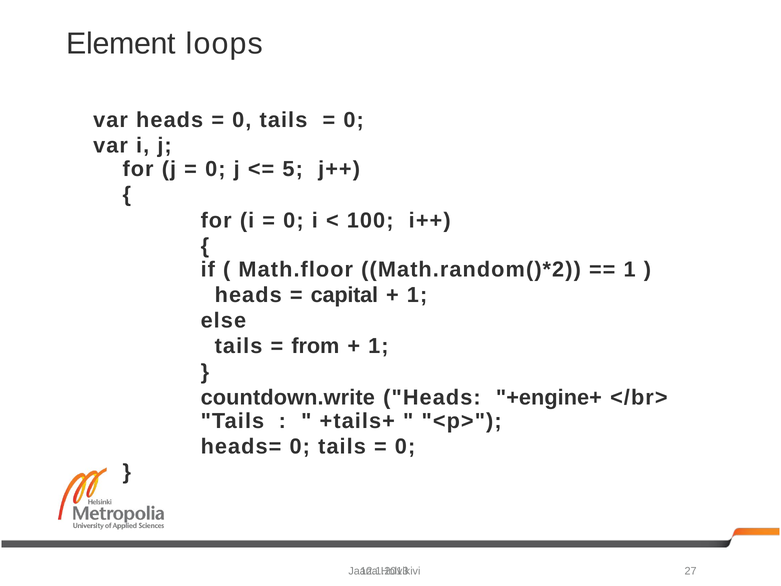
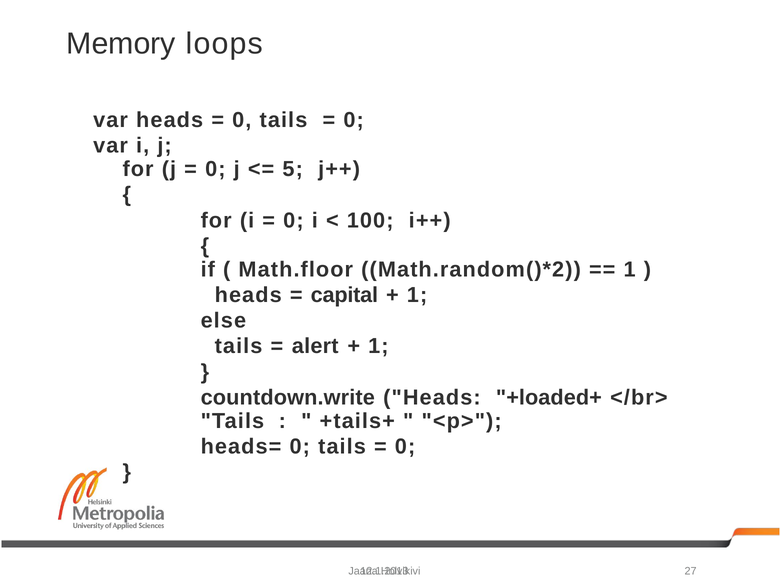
Element: Element -> Memory
from: from -> alert
+engine+: +engine+ -> +loaded+
